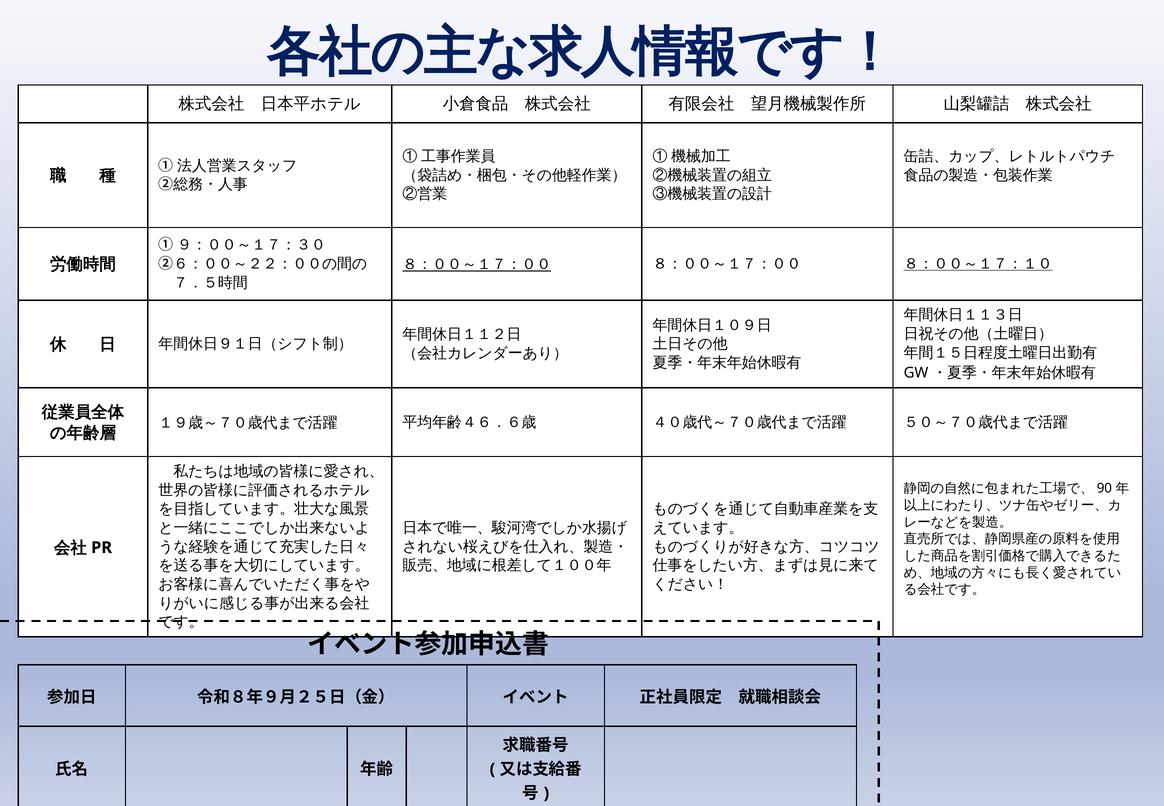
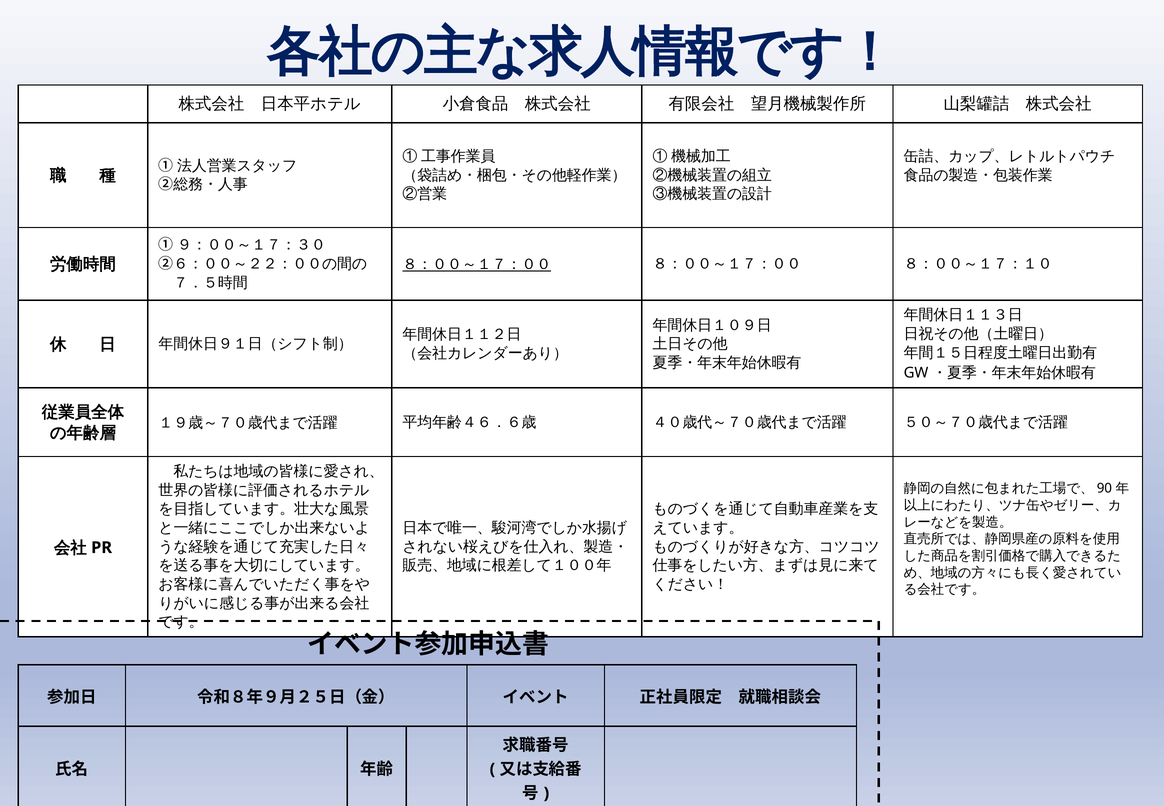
８：００～１７：１０ underline: present -> none
